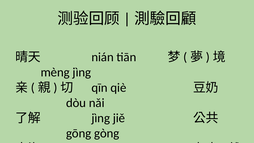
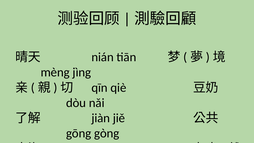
jìng at (101, 118): jìng -> jiàn
